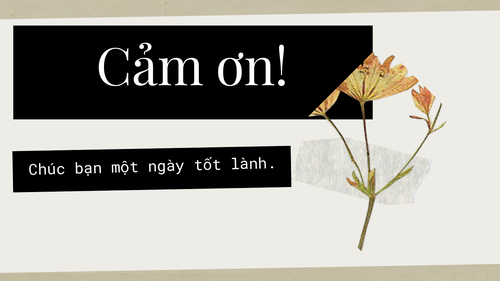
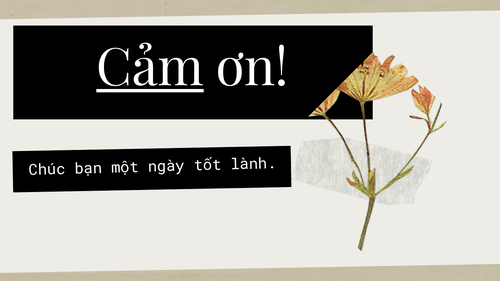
Cảm underline: none -> present
